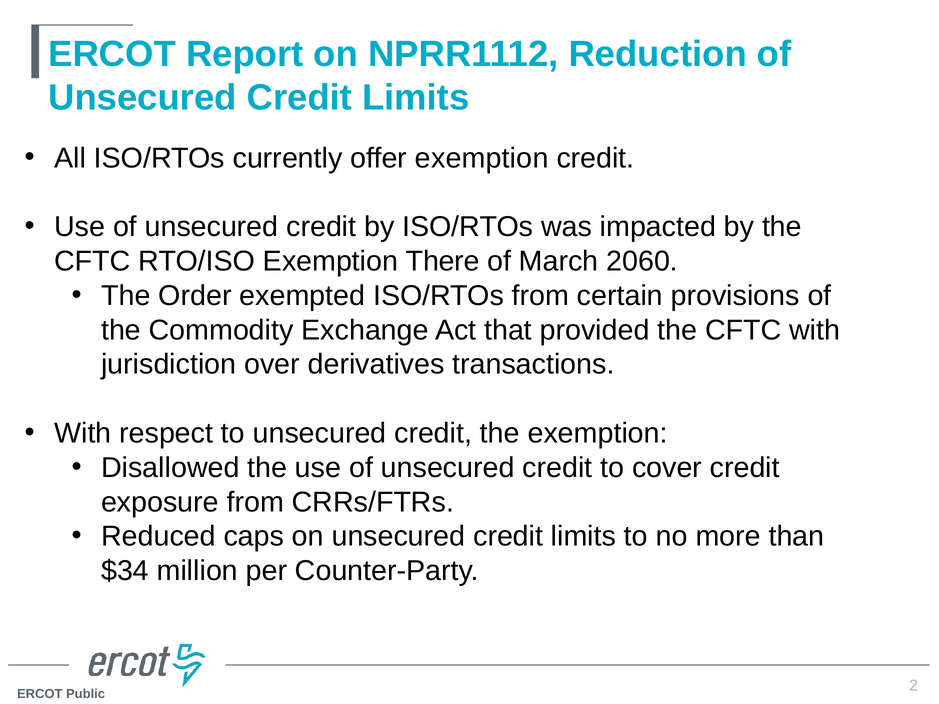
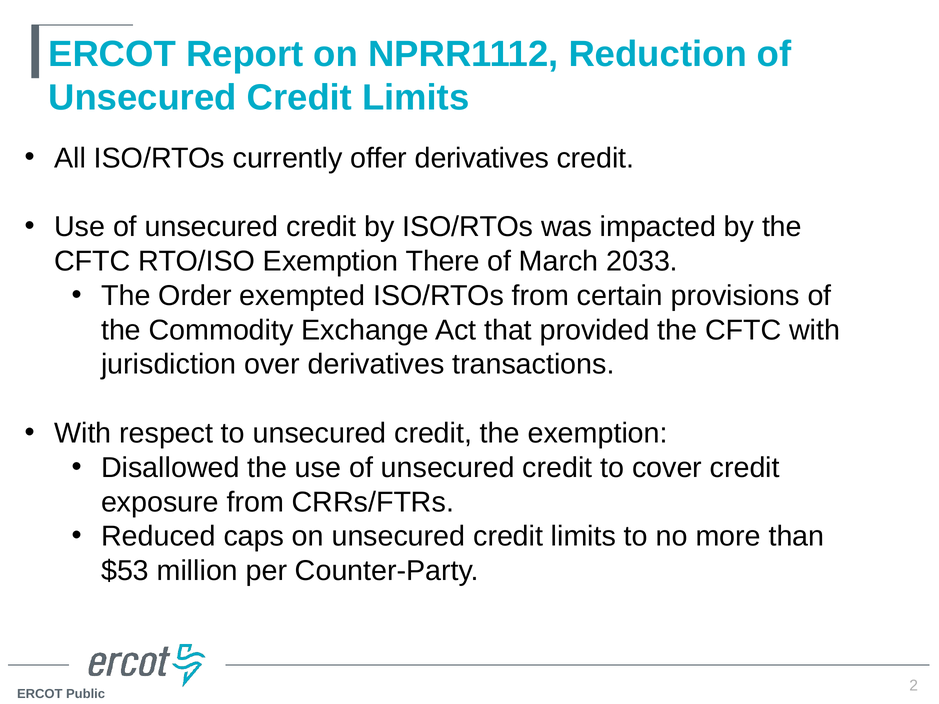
offer exemption: exemption -> derivatives
2060: 2060 -> 2033
$34: $34 -> $53
